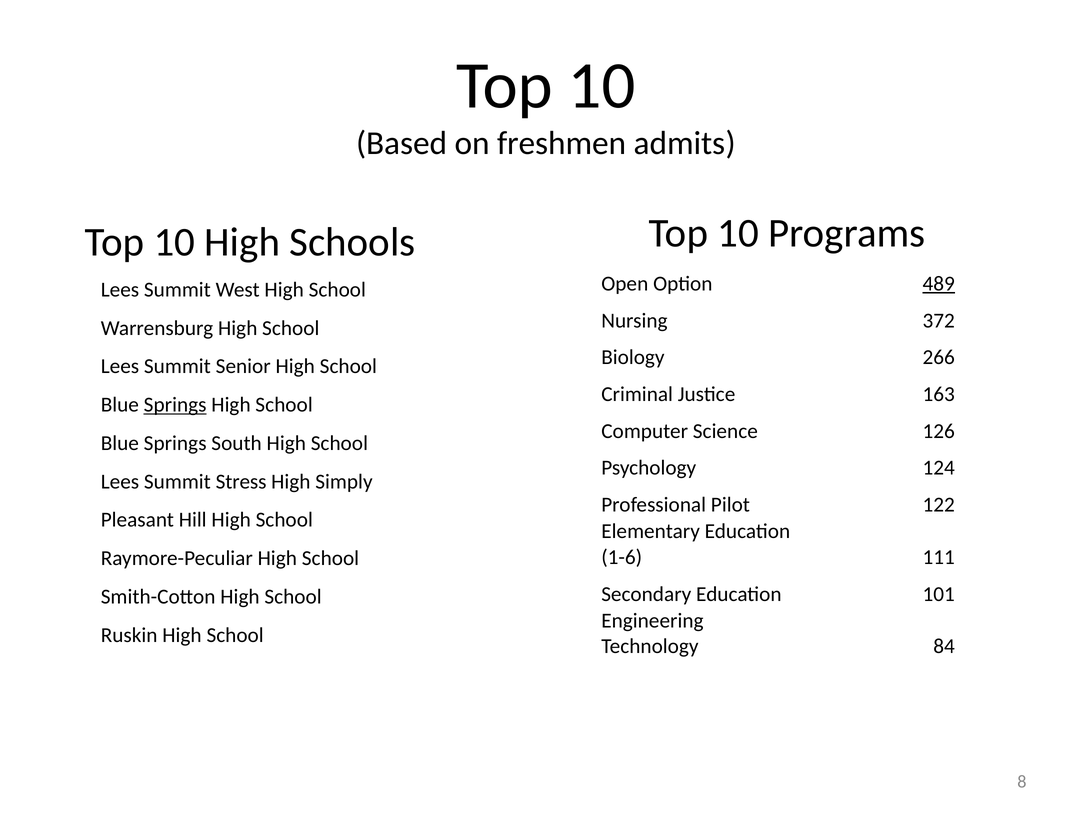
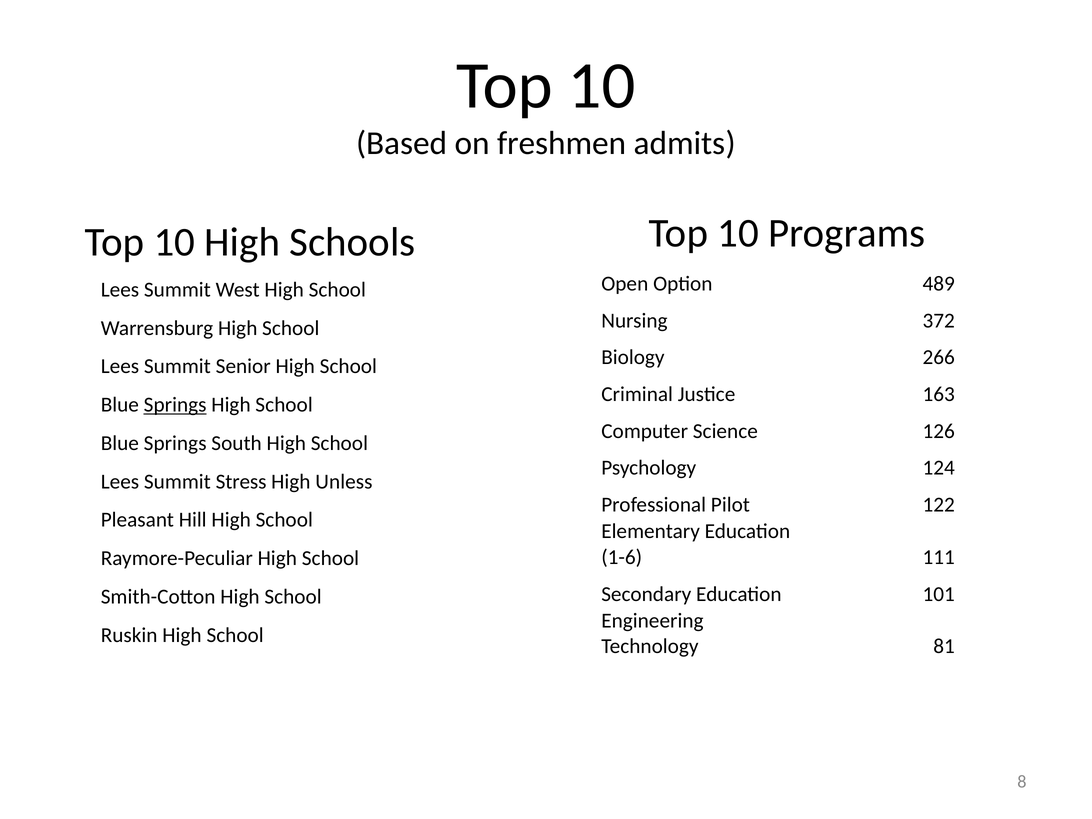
489 underline: present -> none
Simply: Simply -> Unless
84: 84 -> 81
